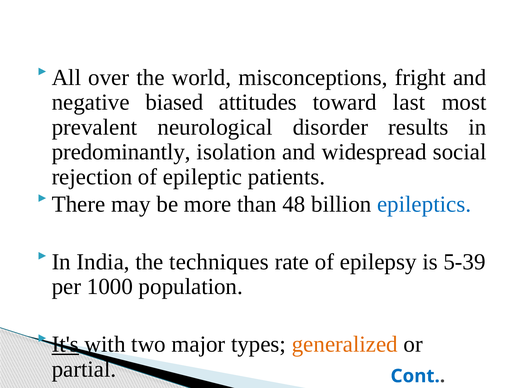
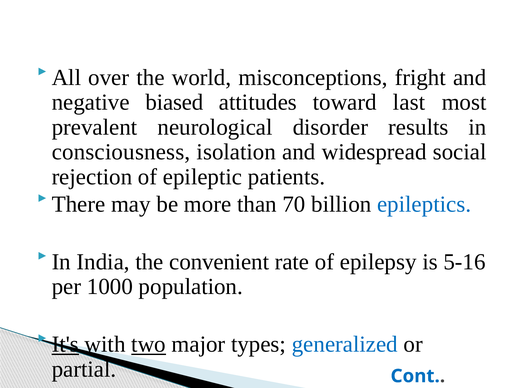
predominantly: predominantly -> consciousness
48: 48 -> 70
techniques: techniques -> convenient
5-39: 5-39 -> 5-16
two underline: none -> present
generalized colour: orange -> blue
